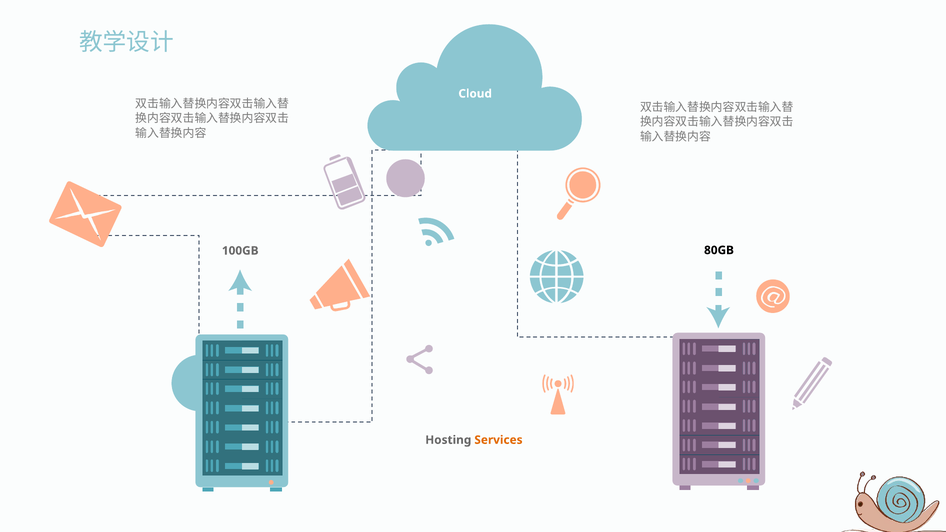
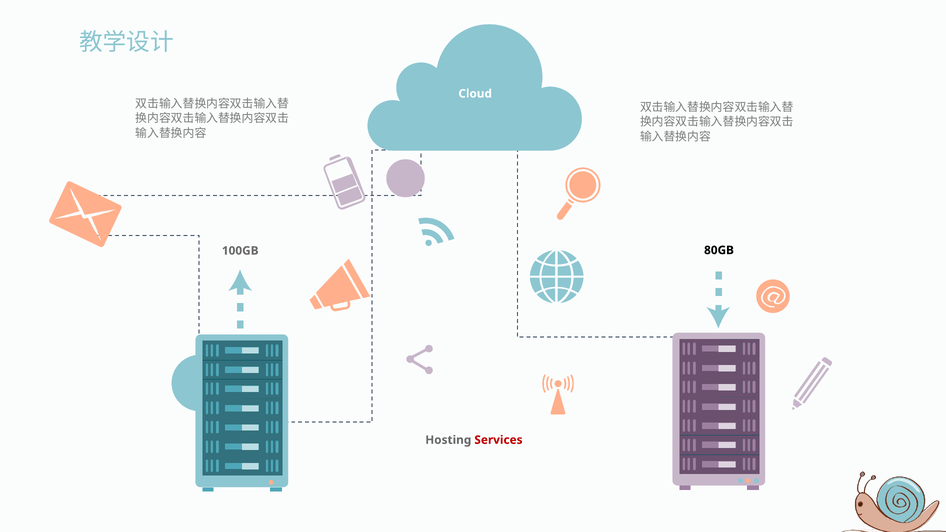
Services colour: orange -> red
